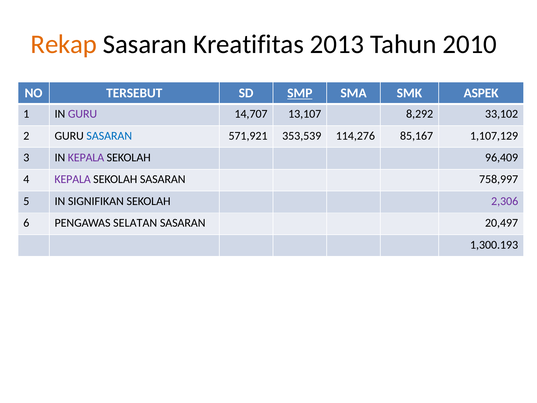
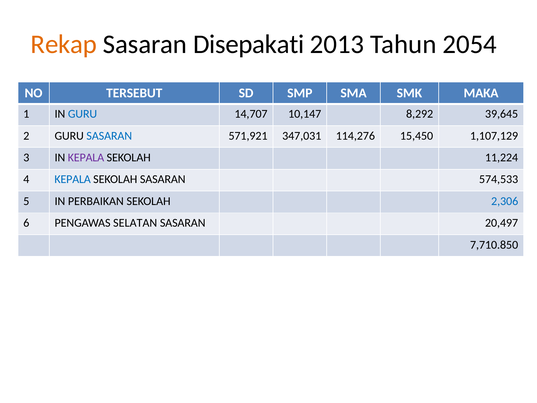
Kreatifitas: Kreatifitas -> Disepakati
2010: 2010 -> 2054
SMP underline: present -> none
ASPEK: ASPEK -> MAKA
GURU at (83, 114) colour: purple -> blue
13,107: 13,107 -> 10,147
33,102: 33,102 -> 39,645
353,539: 353,539 -> 347,031
85,167: 85,167 -> 15,450
96,409: 96,409 -> 11,224
KEPALA at (73, 179) colour: purple -> blue
758,997: 758,997 -> 574,533
SIGNIFIKAN: SIGNIFIKAN -> PERBAIKAN
2,306 colour: purple -> blue
1,300.193: 1,300.193 -> 7,710.850
